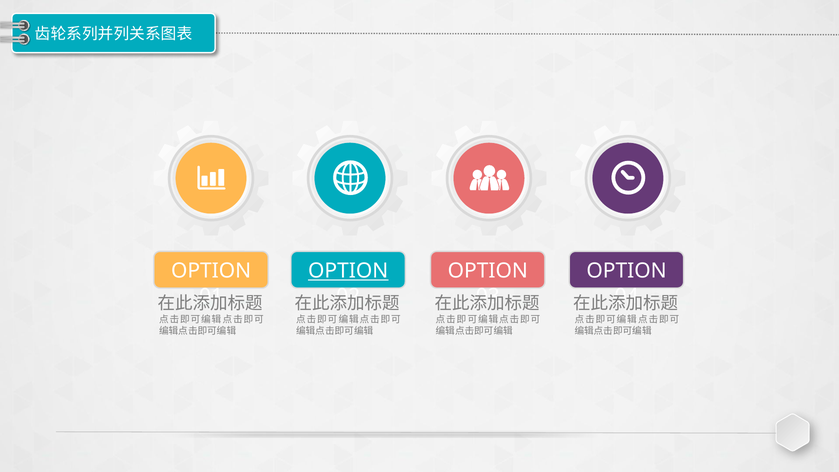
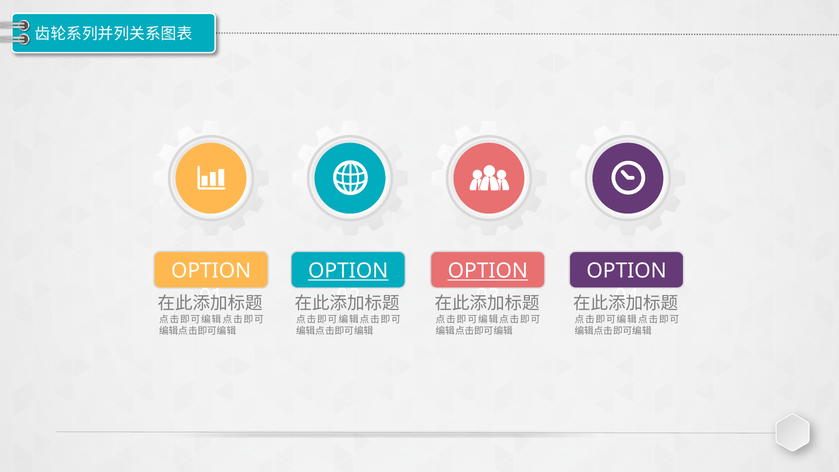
OPTION at (488, 271) underline: none -> present
